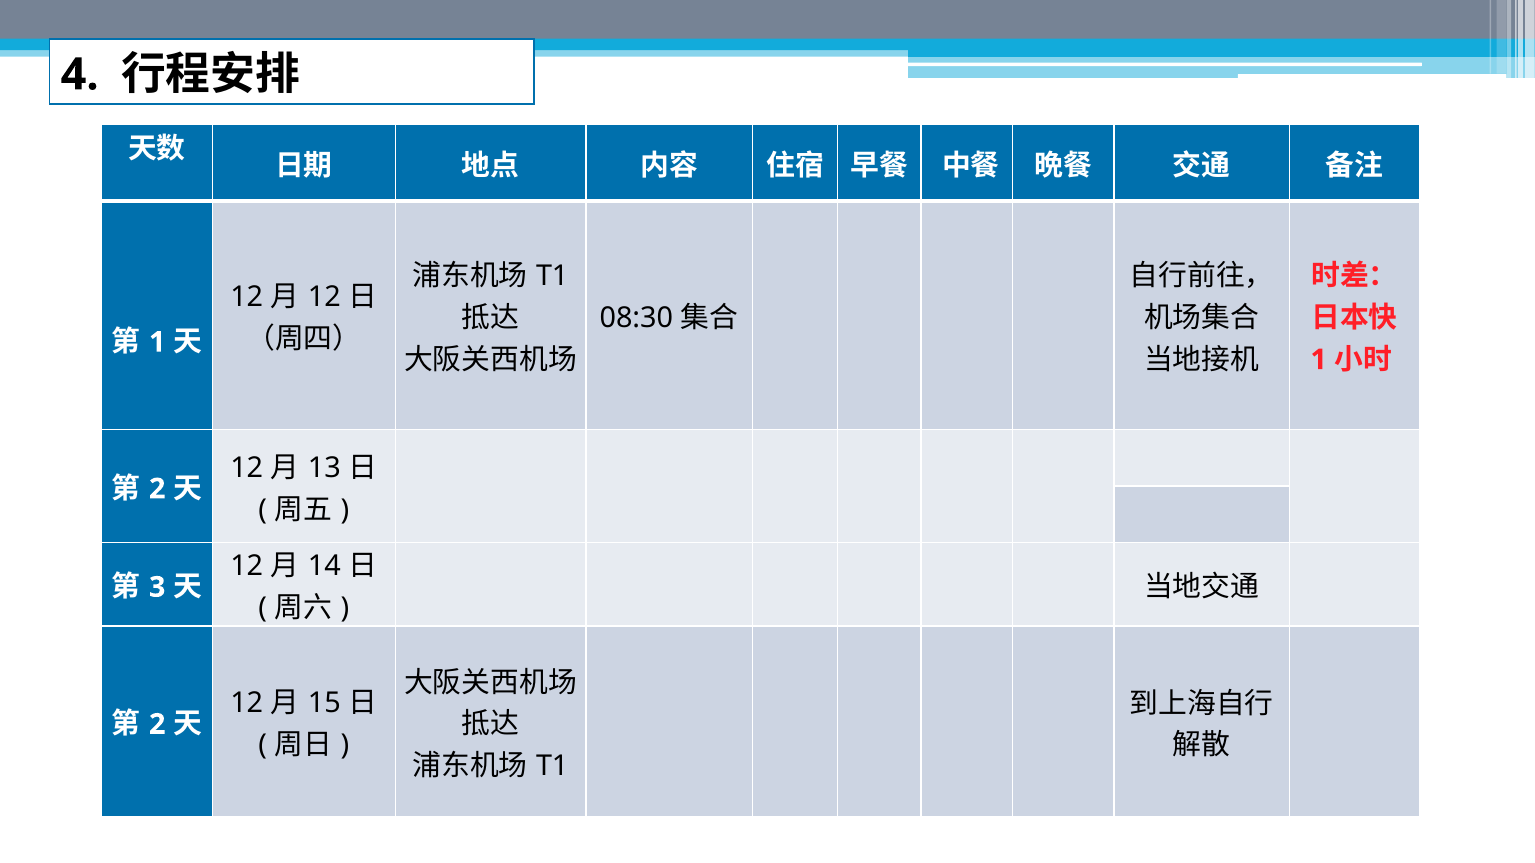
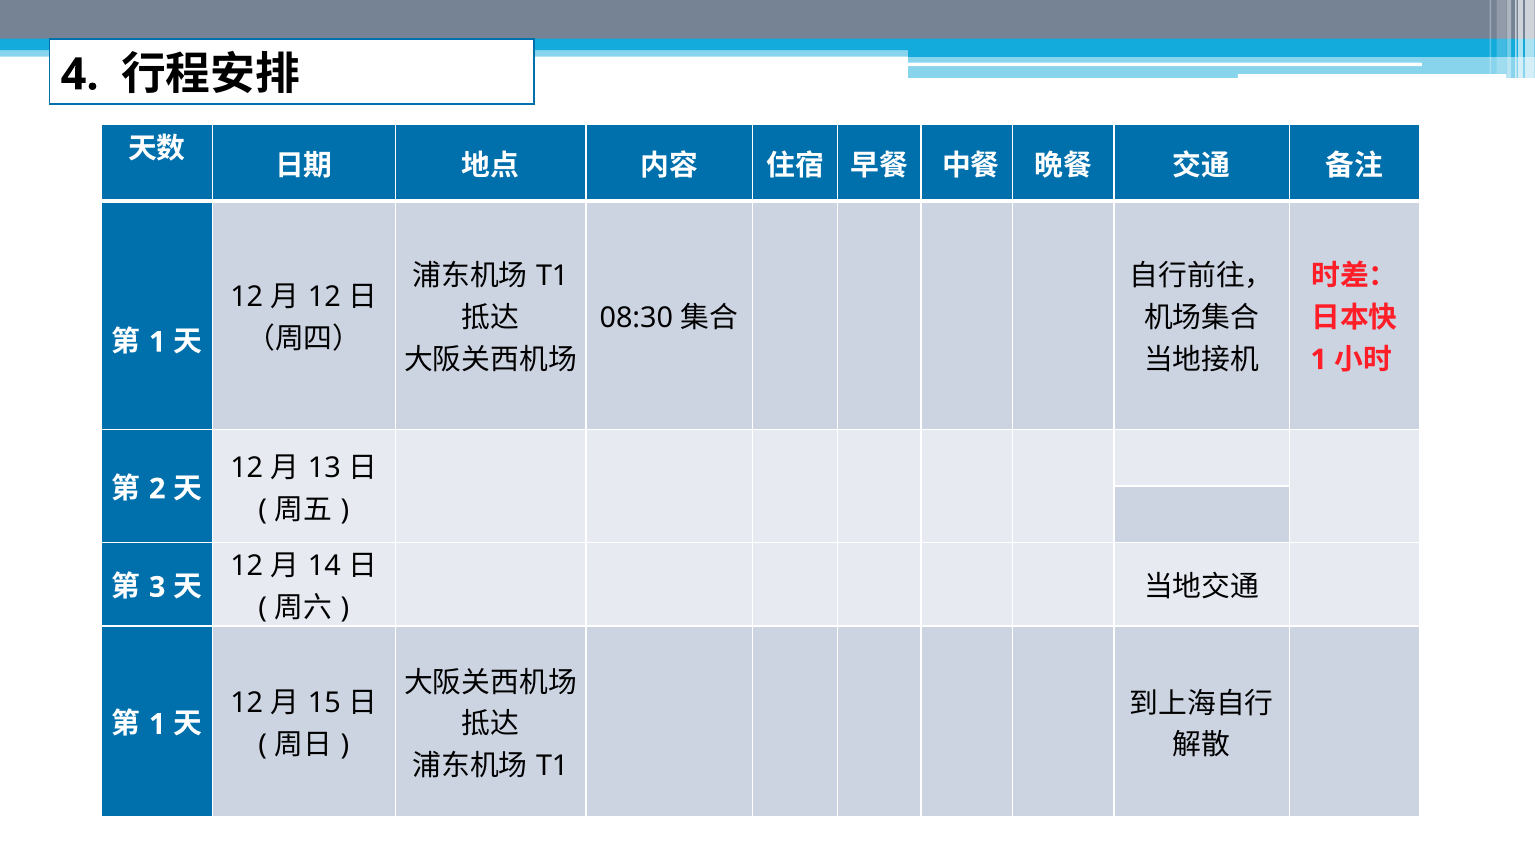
2 at (157, 725): 2 -> 1
